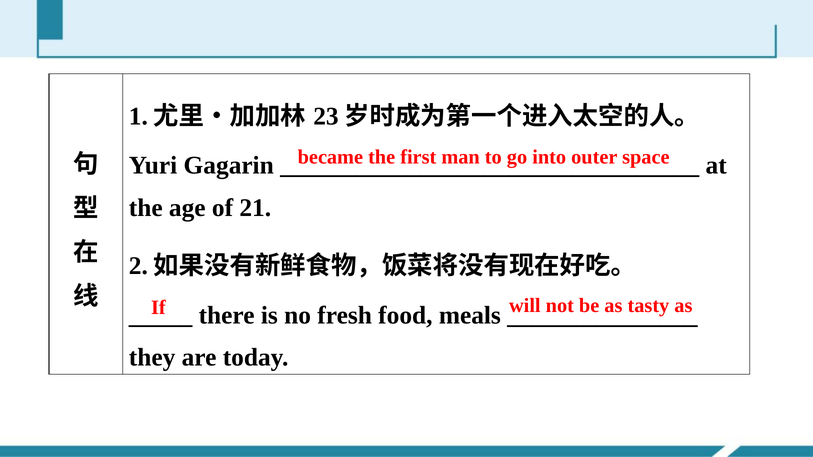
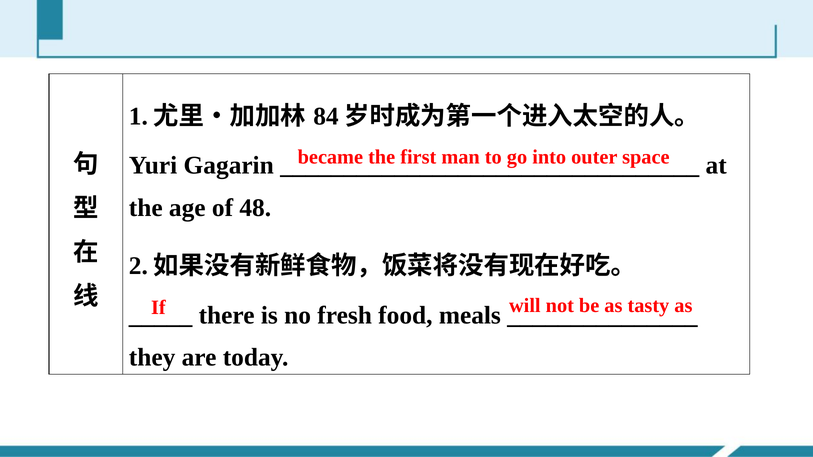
23: 23 -> 84
21: 21 -> 48
